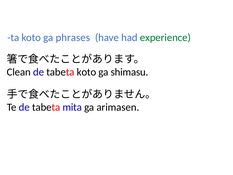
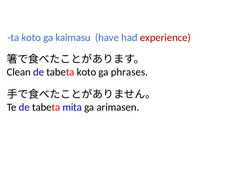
phrases: phrases -> kaimasu
experience colour: green -> red
shimasu: shimasu -> phrases
